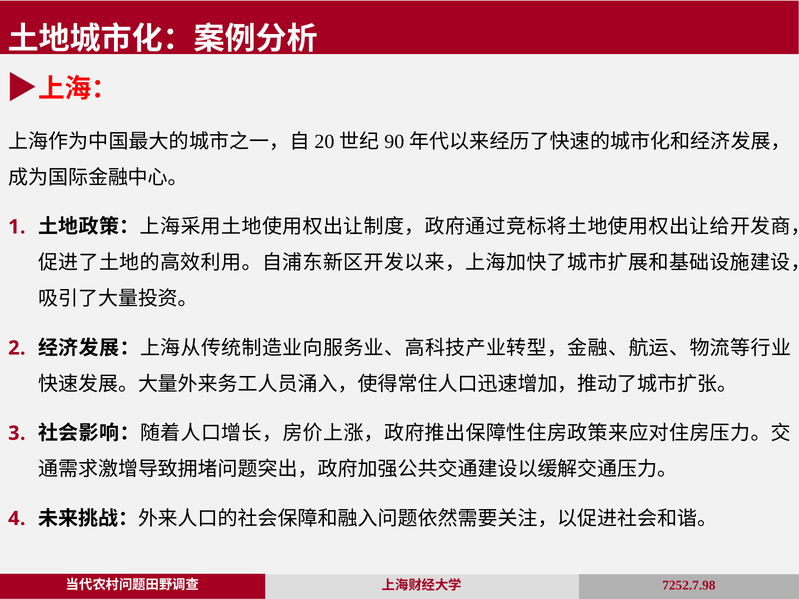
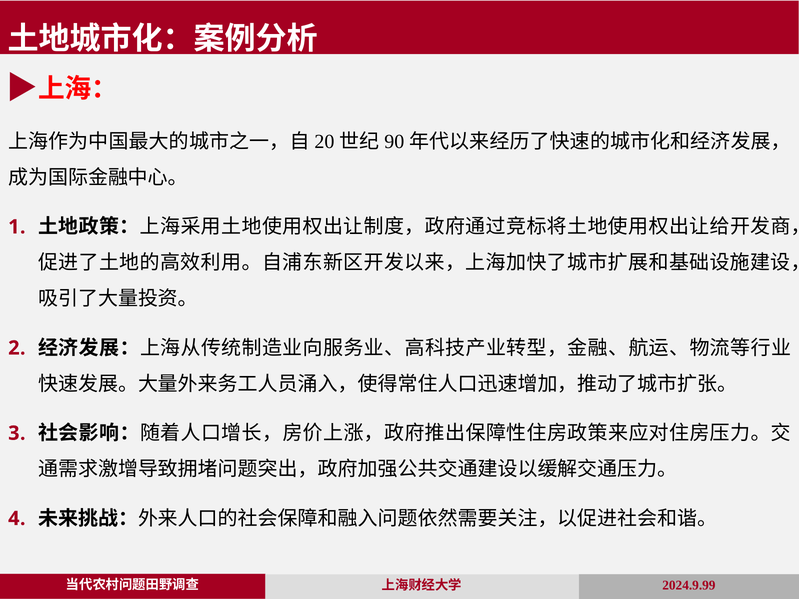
7252.7.98: 7252.7.98 -> 2024.9.99
